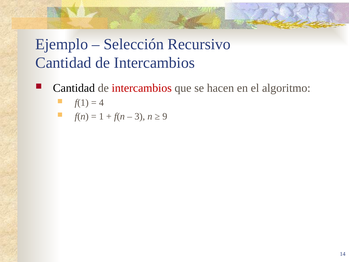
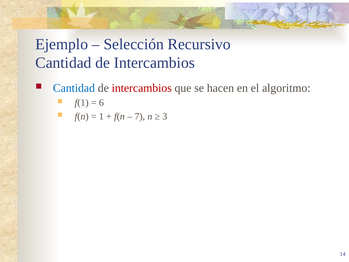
Cantidad at (74, 88) colour: black -> blue
4: 4 -> 6
3: 3 -> 7
9: 9 -> 3
